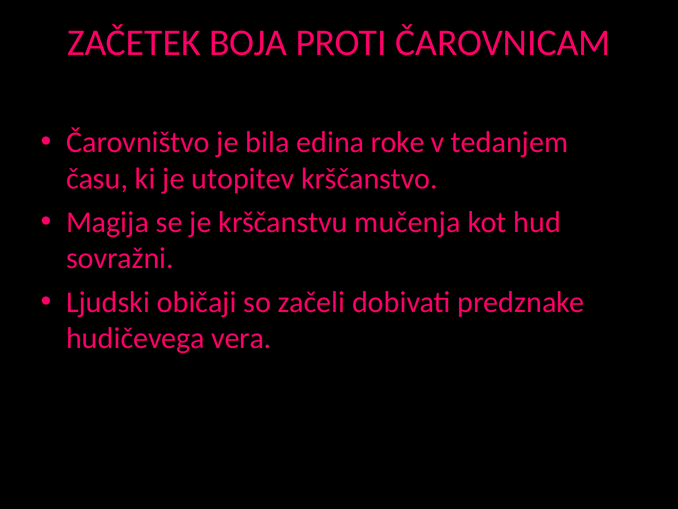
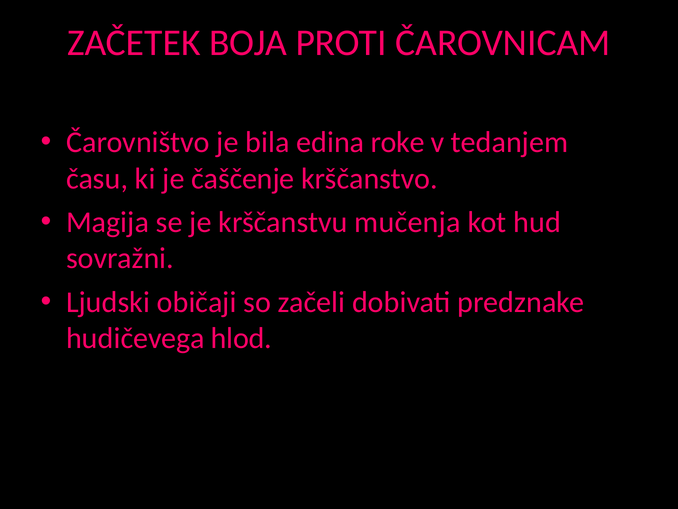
utopitev: utopitev -> čaščenje
vera: vera -> hlod
